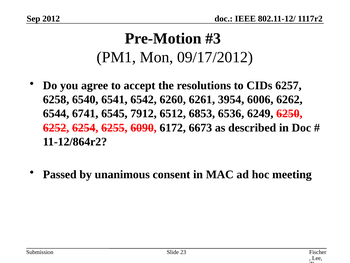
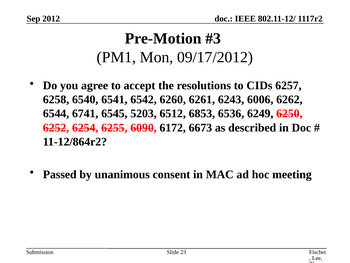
3954: 3954 -> 6243
7912: 7912 -> 5203
